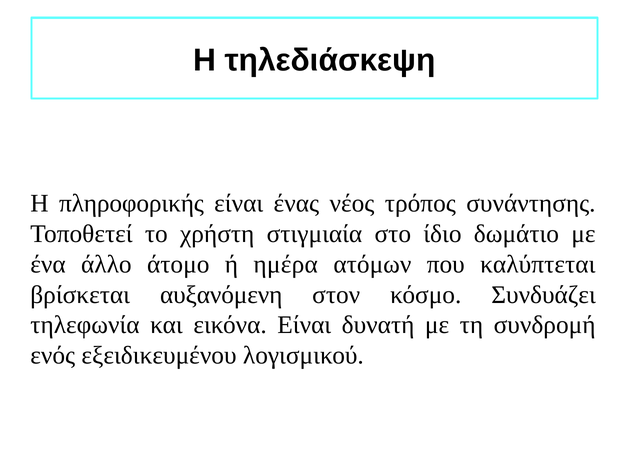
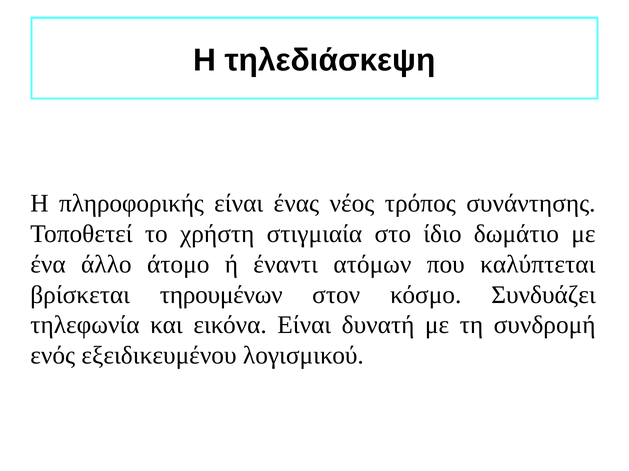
ημέρα: ημέρα -> έναντι
αυξανόμενη: αυξανόμενη -> τηρουμένων
